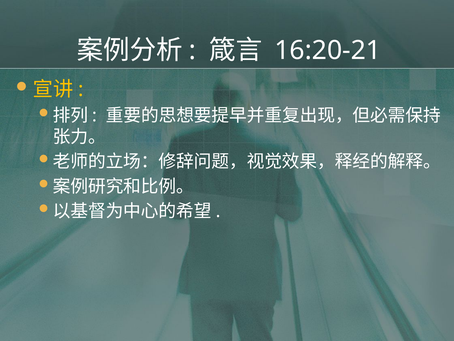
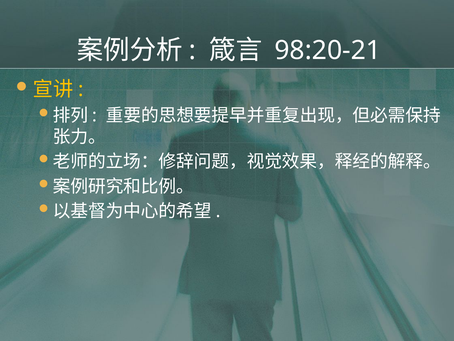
16:20-21: 16:20-21 -> 98:20-21
